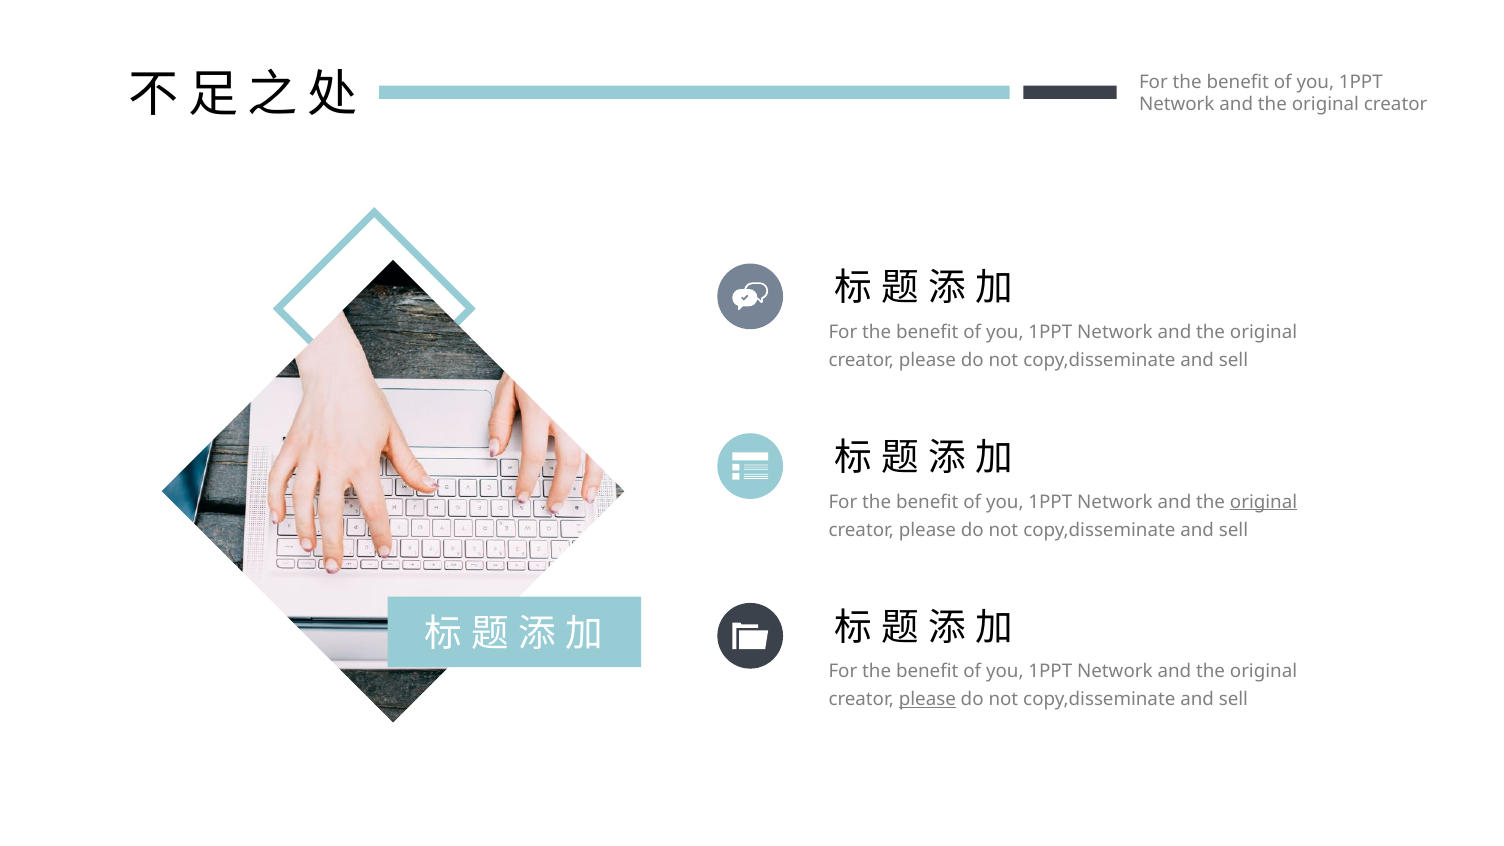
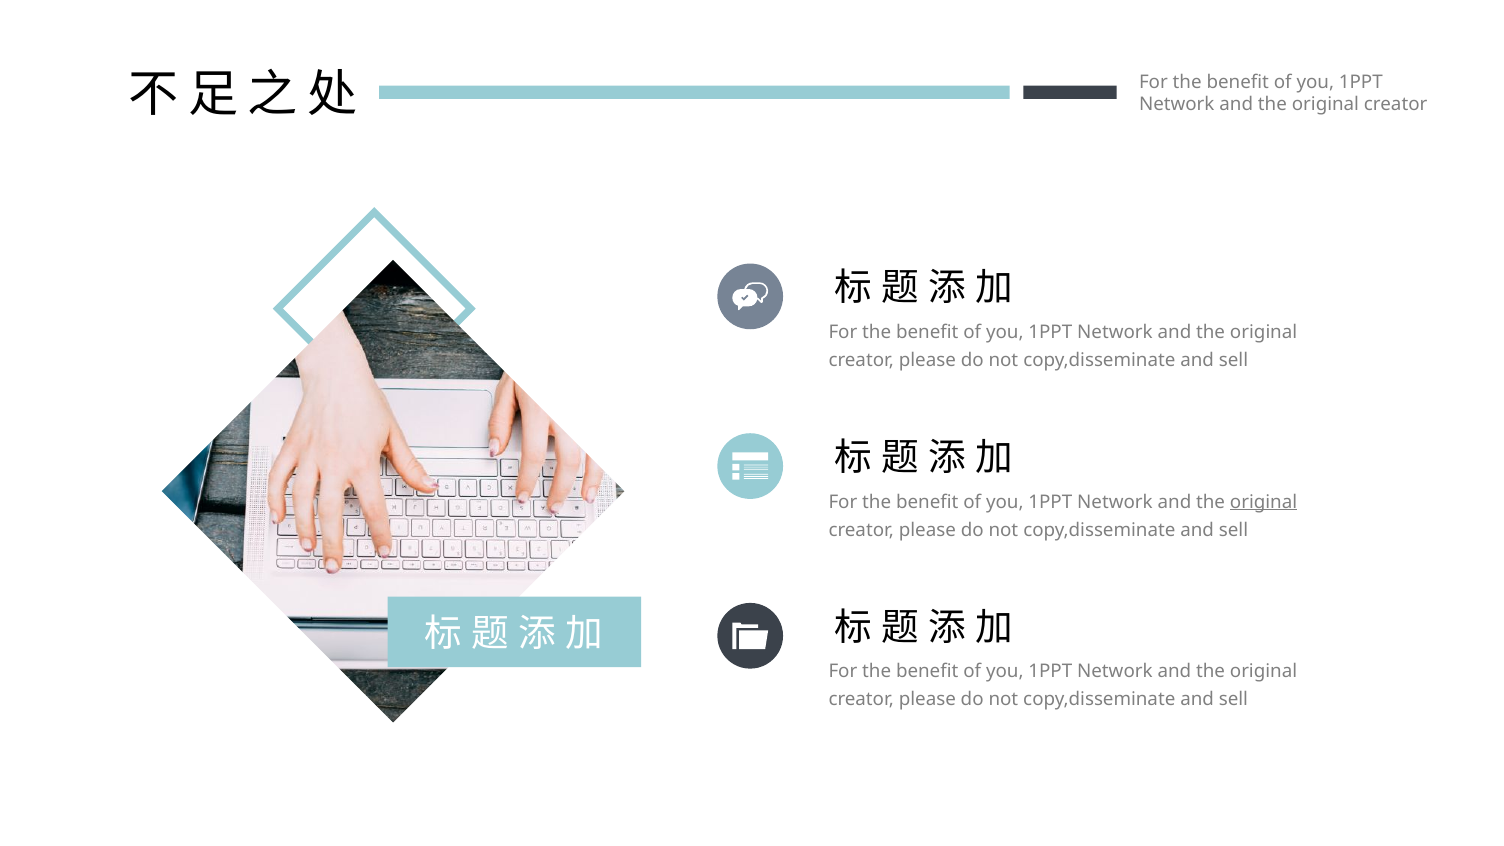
please at (927, 700) underline: present -> none
